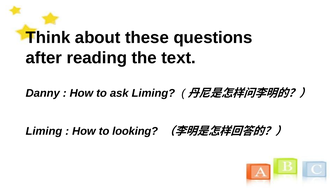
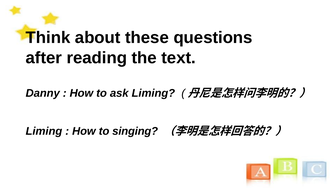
looking: looking -> singing
